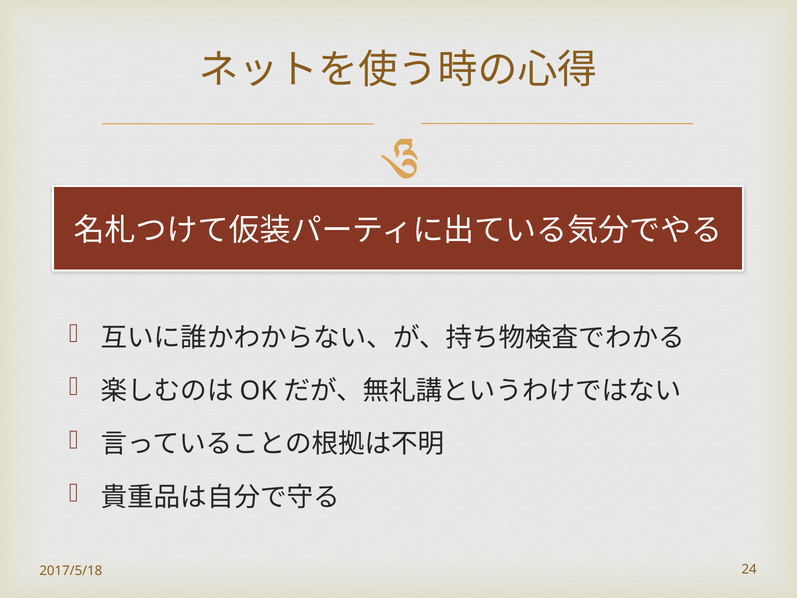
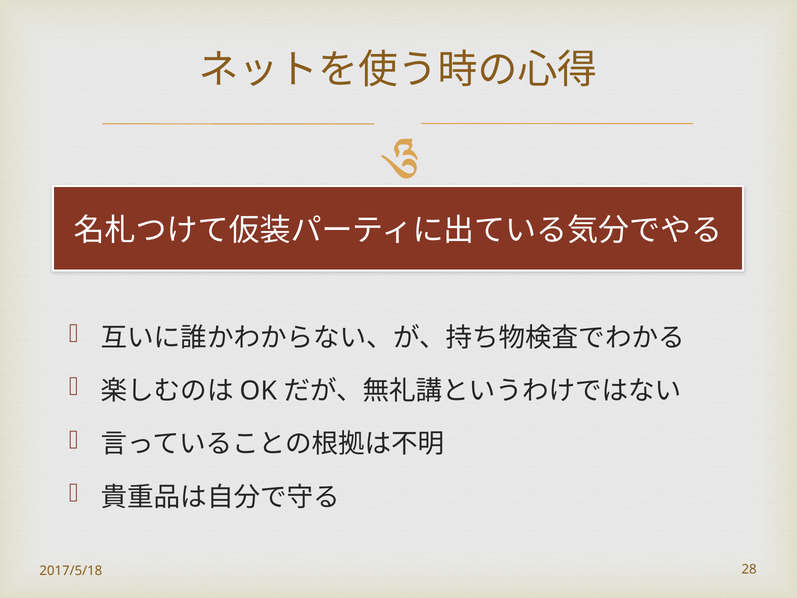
24: 24 -> 28
